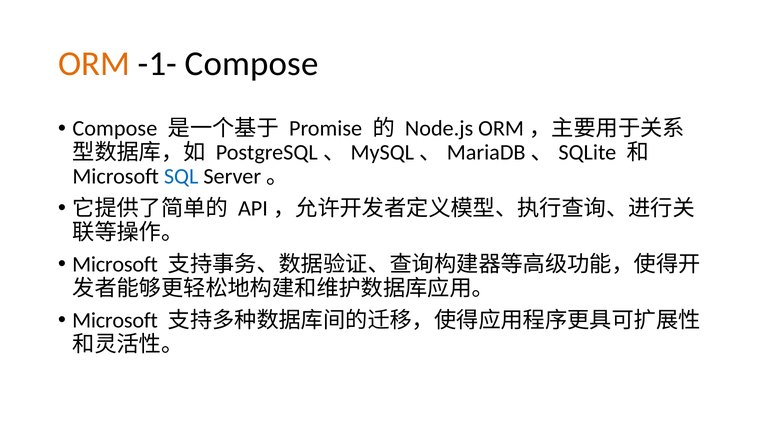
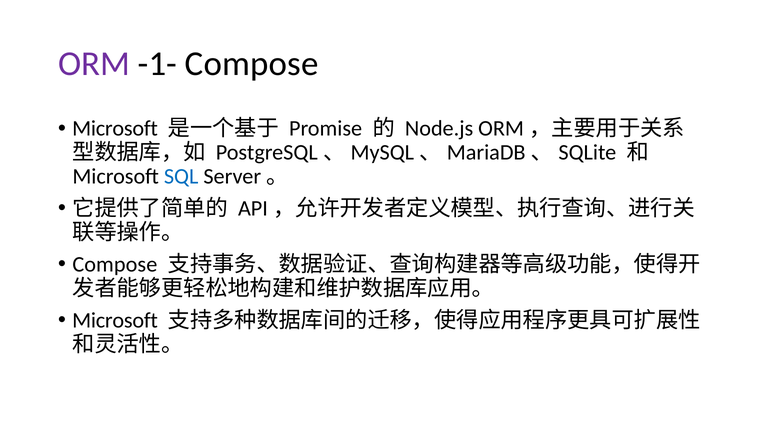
ORM colour: orange -> purple
Compose at (115, 129): Compose -> Microsoft
Microsoft at (115, 265): Microsoft -> Compose
